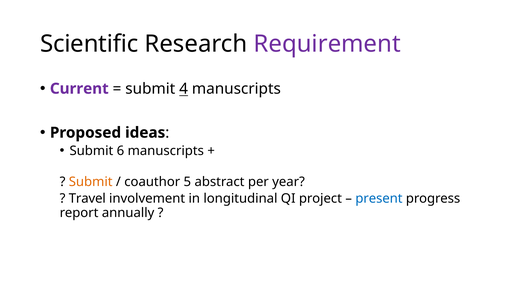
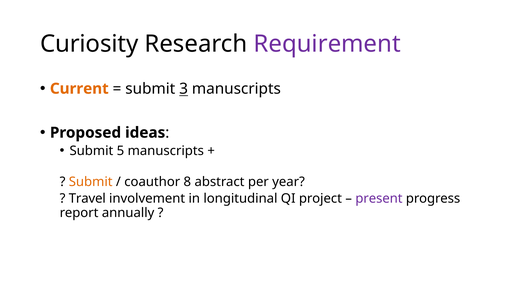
Scientific: Scientific -> Curiosity
Current colour: purple -> orange
4: 4 -> 3
6: 6 -> 5
5: 5 -> 8
present colour: blue -> purple
